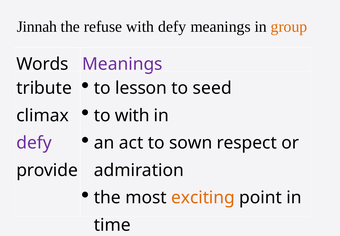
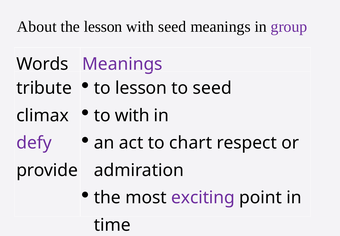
Jinnah: Jinnah -> About
the refuse: refuse -> lesson
with defy: defy -> seed
group colour: orange -> purple
sown: sown -> chart
exciting colour: orange -> purple
